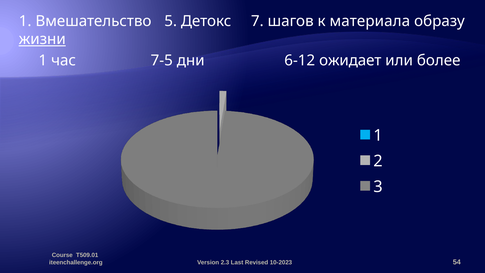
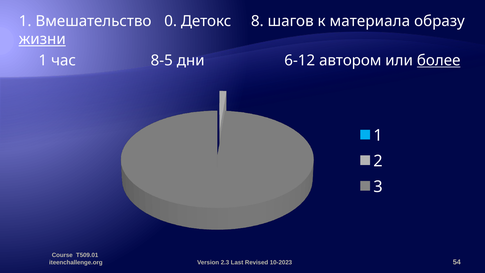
5: 5 -> 0
7: 7 -> 8
7-5: 7-5 -> 8-5
ожидает: ожидает -> автором
более underline: none -> present
